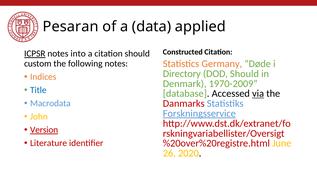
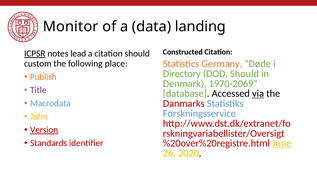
Pesaran: Pesaran -> Monitor
applied: applied -> landing
into: into -> lead
following notes: notes -> place
Indices: Indices -> Publish
1970-2009: 1970-2009 -> 1970-2069
Title colour: blue -> purple
Forskningsservice underline: present -> none
Literature: Literature -> Standards
June underline: none -> present
